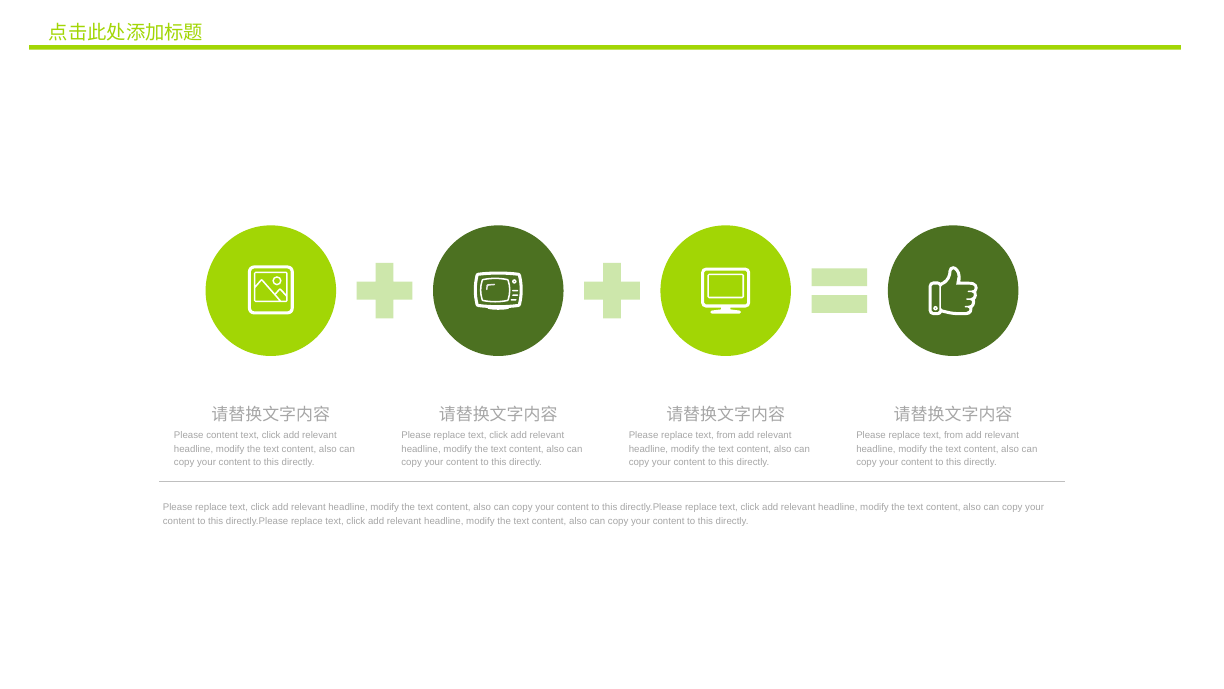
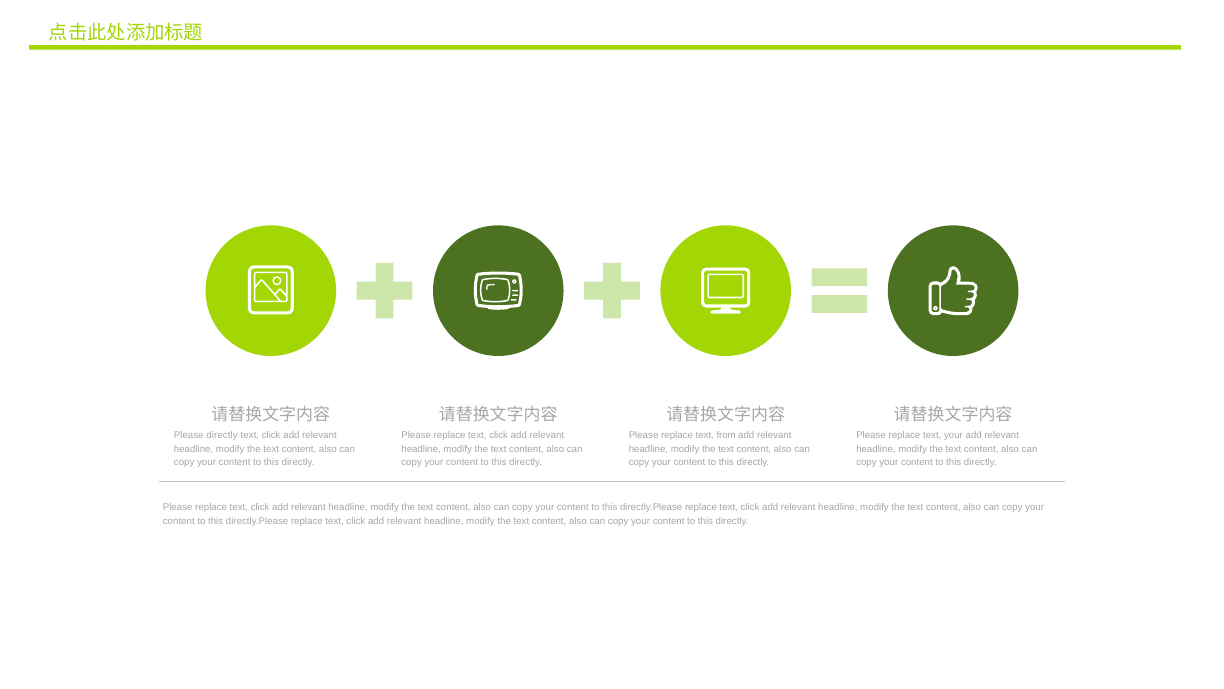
Please content: content -> directly
from at (954, 435): from -> your
